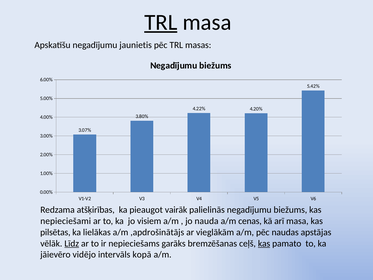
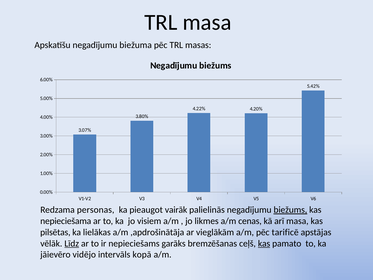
TRL at (161, 22) underline: present -> none
jaunietis: jaunietis -> biežuma
atšķirības: atšķirības -> personas
biežums at (290, 210) underline: none -> present
nepieciešami: nepieciešami -> nepieciešama
nauda: nauda -> likmes
,apdrošinātājs: ,apdrošinātājs -> ,apdrošinātāja
naudas: naudas -> tarificē
